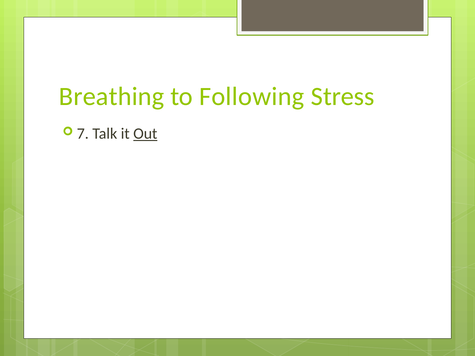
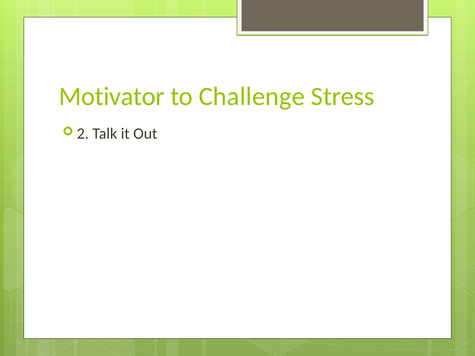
Breathing: Breathing -> Motivator
Following: Following -> Challenge
7: 7 -> 2
Out underline: present -> none
